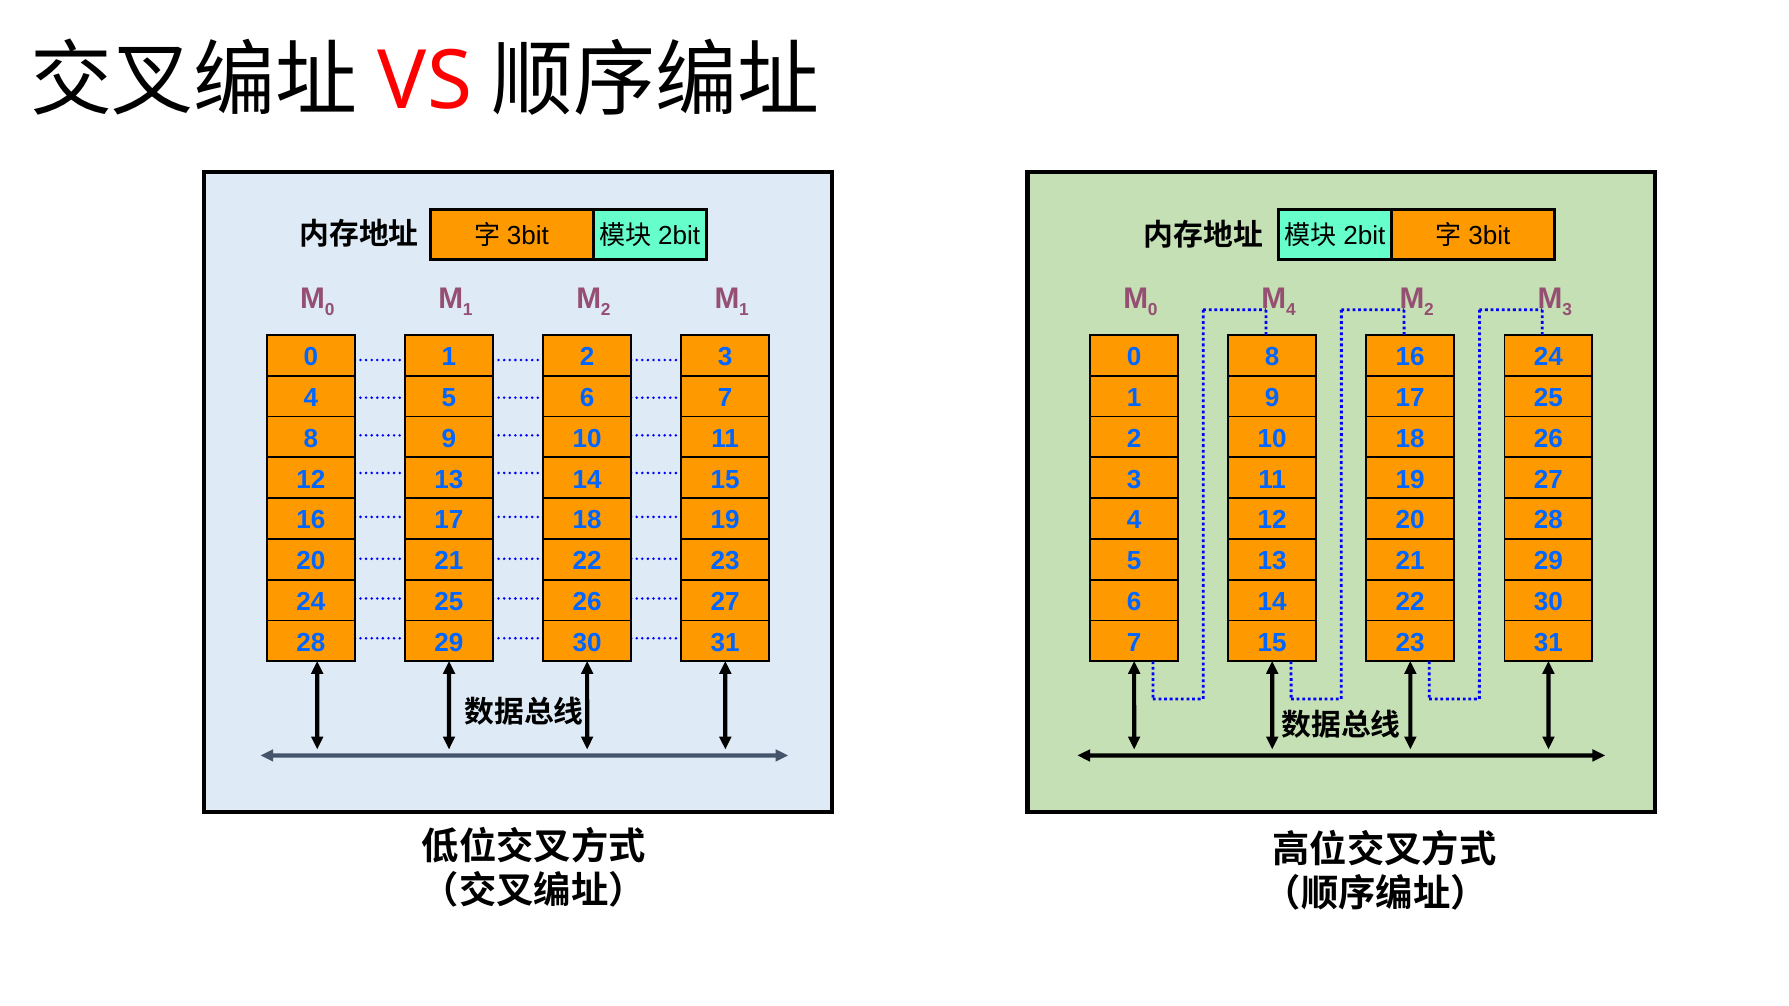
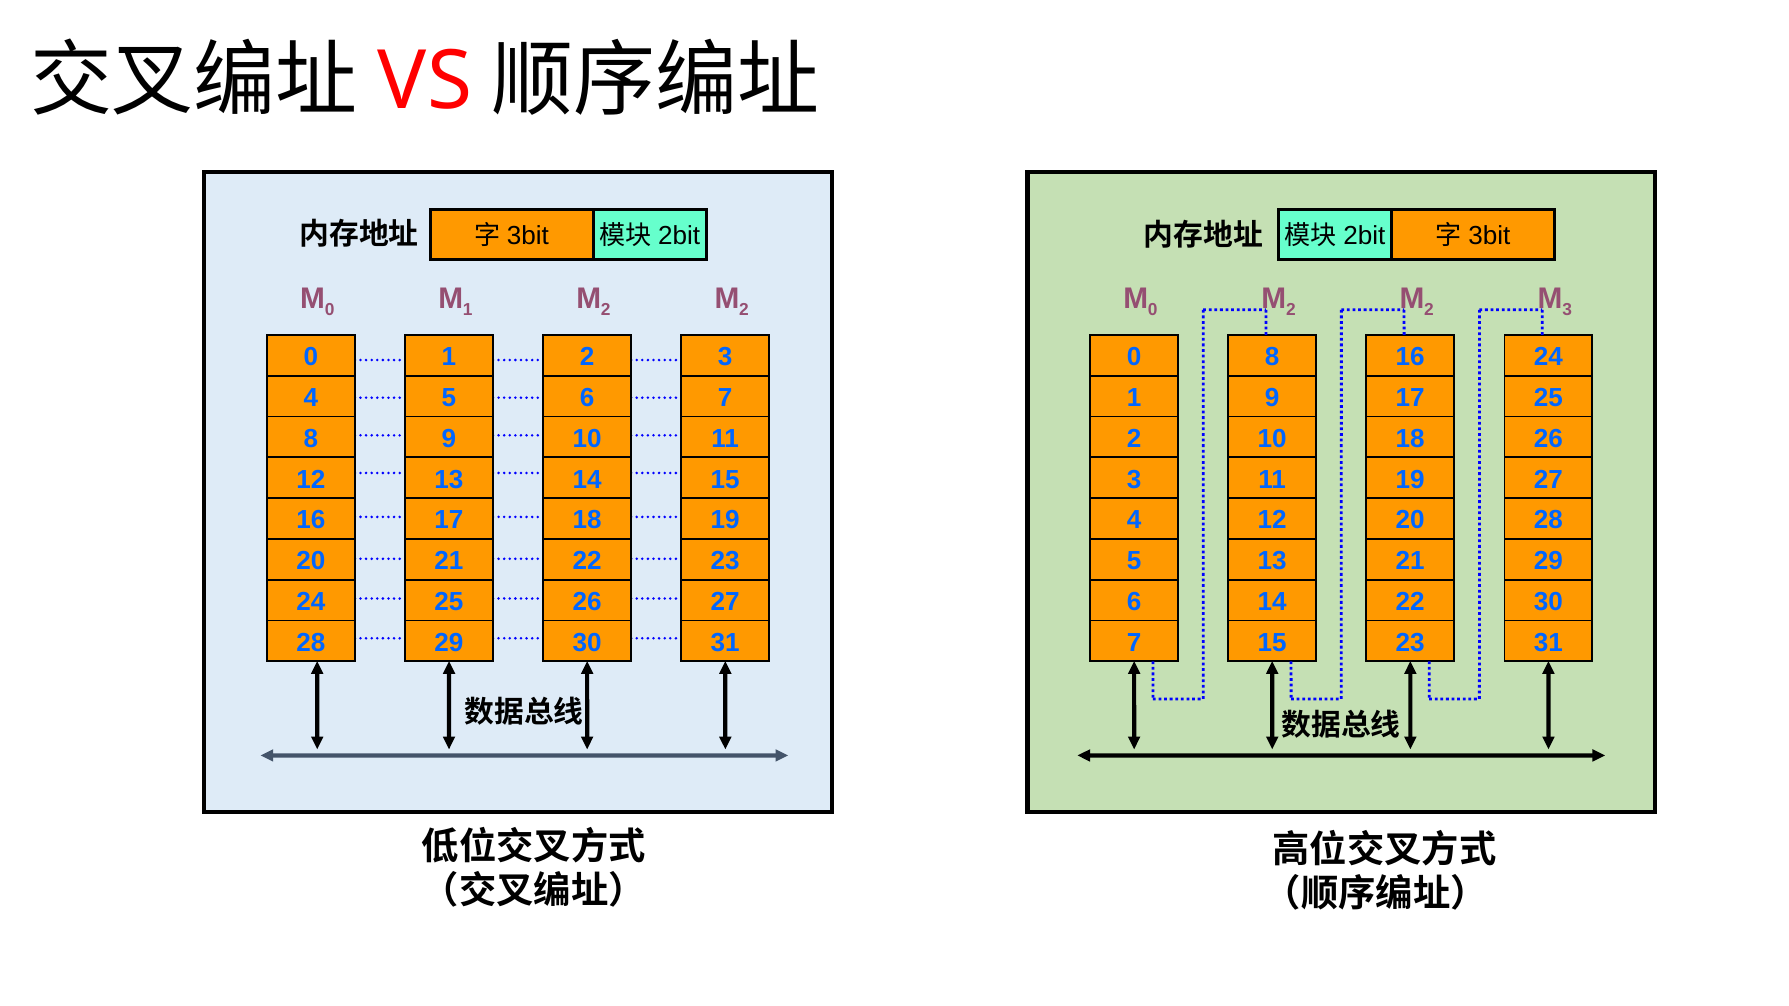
1 at (744, 310): 1 -> 2
4 at (1291, 310): 4 -> 2
